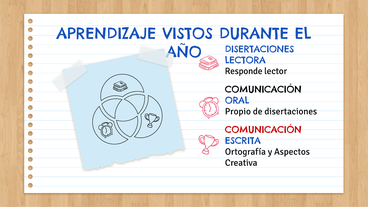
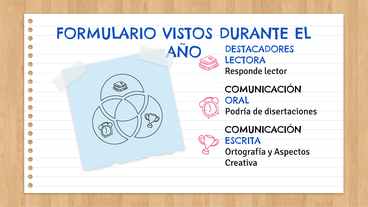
APRENDIZAJE: APRENDIZAJE -> FORMULARIO
DISERTACIONES at (259, 49): DISERTACIONES -> DESTACADORES
Propio: Propio -> Podría
COMUNICACIÓN at (263, 130) colour: red -> black
